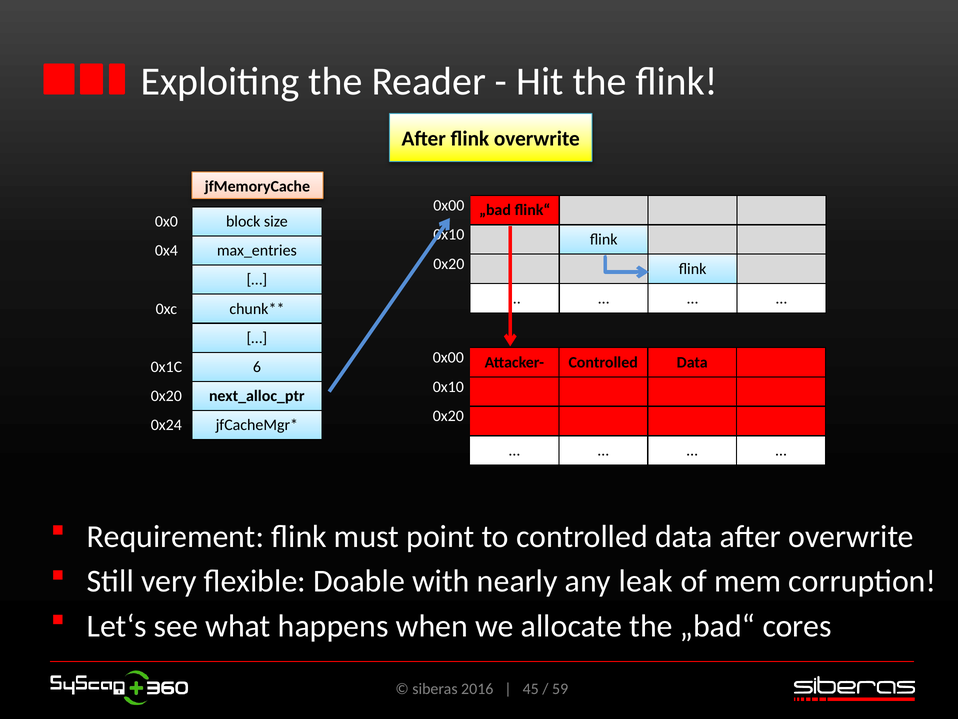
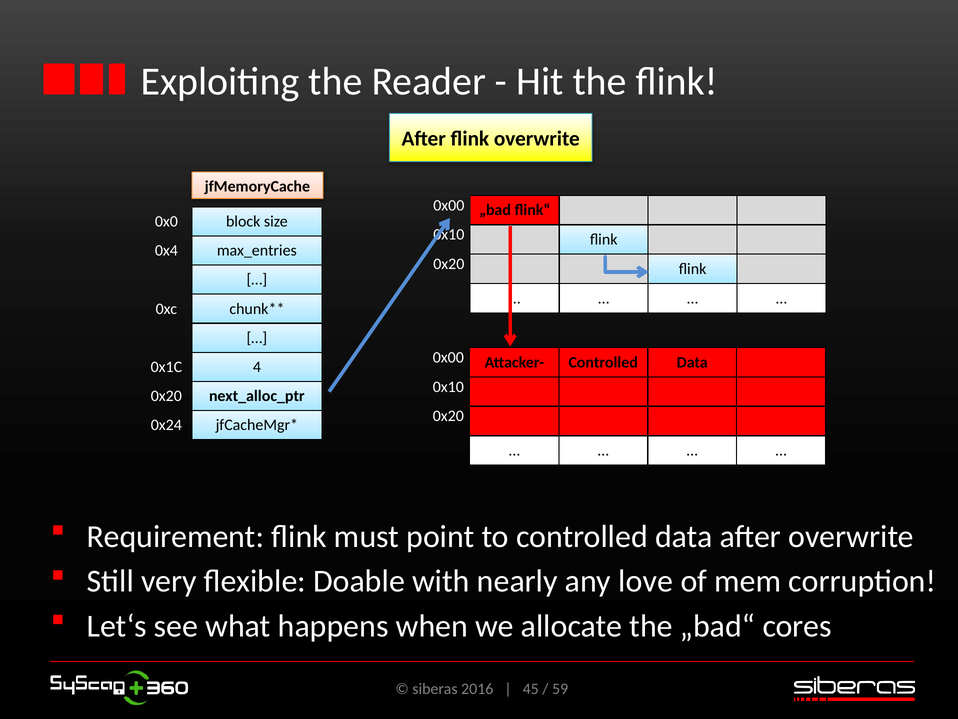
6: 6 -> 4
leak: leak -> love
